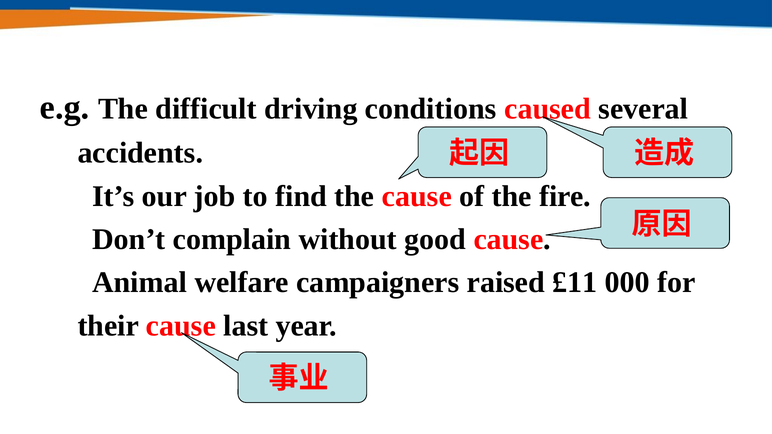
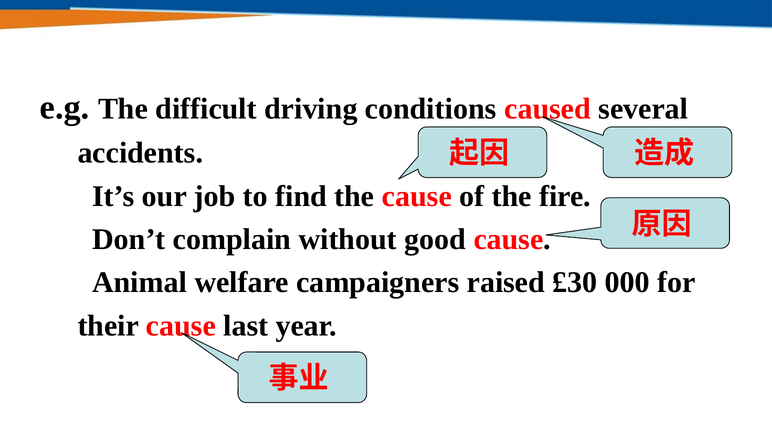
£11: £11 -> £30
